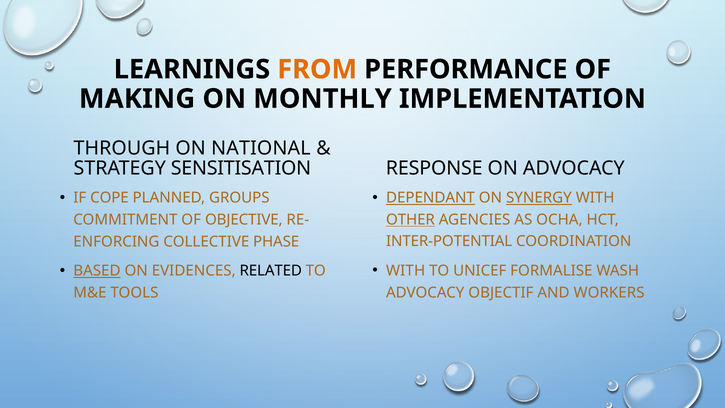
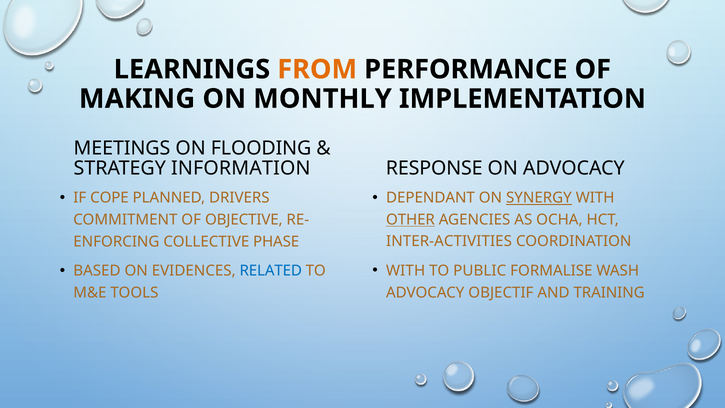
THROUGH: THROUGH -> MEETINGS
NATIONAL: NATIONAL -> FLOODING
SENSITISATION: SENSITISATION -> INFORMATION
GROUPS: GROUPS -> DRIVERS
DEPENDANT underline: present -> none
INTER-POTENTIAL: INTER-POTENTIAL -> INTER-ACTIVITIES
UNICEF: UNICEF -> PUBLIC
BASED underline: present -> none
RELATED colour: black -> blue
WORKERS: WORKERS -> TRAINING
